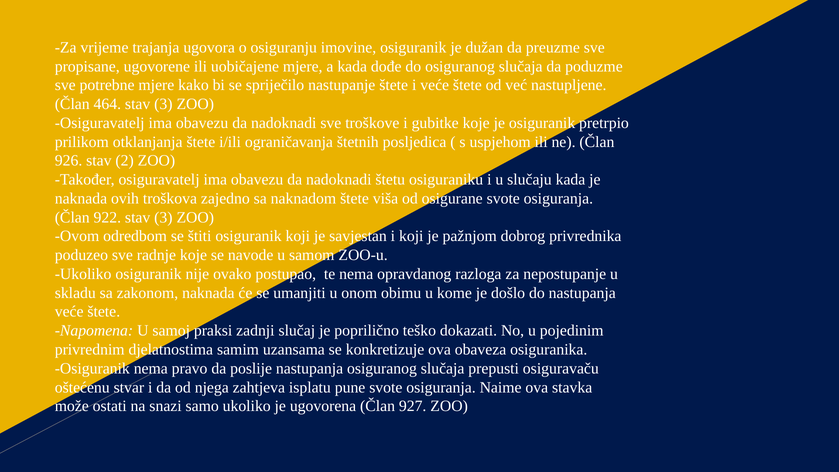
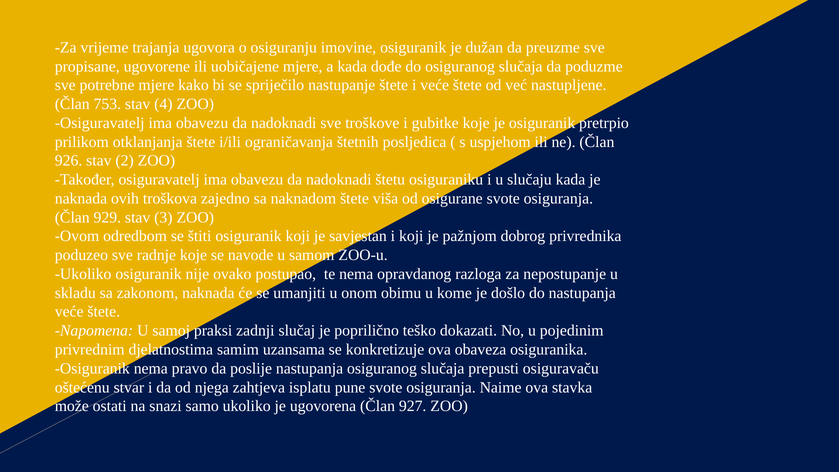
464: 464 -> 753
3 at (163, 104): 3 -> 4
922: 922 -> 929
